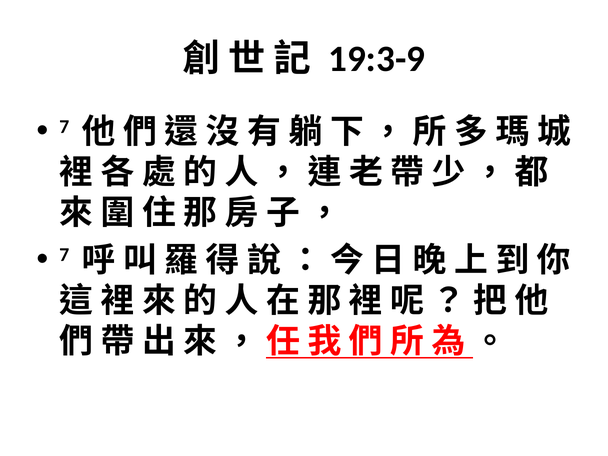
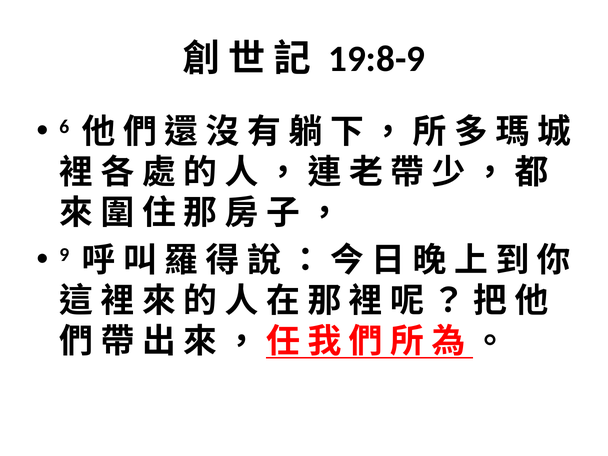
19:3-9: 19:3-9 -> 19:8-9
7 at (64, 127): 7 -> 6
7 at (64, 255): 7 -> 9
